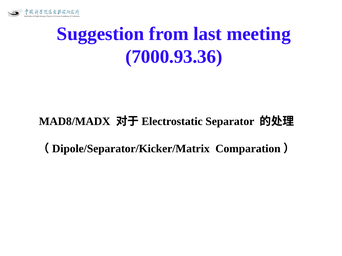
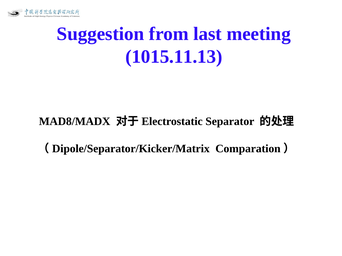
7000.93.36: 7000.93.36 -> 1015.11.13
